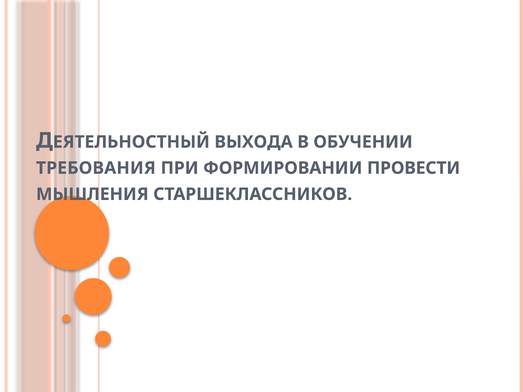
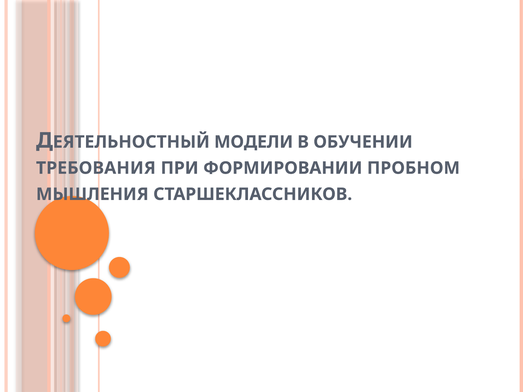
ВЫХОДА: ВЫХОДА -> МОДЕЛИ
ПРОВЕСТИ: ПРОВЕСТИ -> ПРОБНОМ
